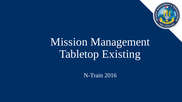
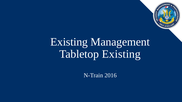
Mission at (69, 42): Mission -> Existing
